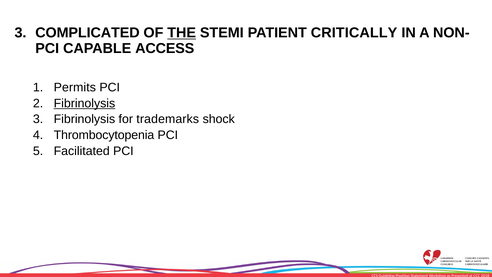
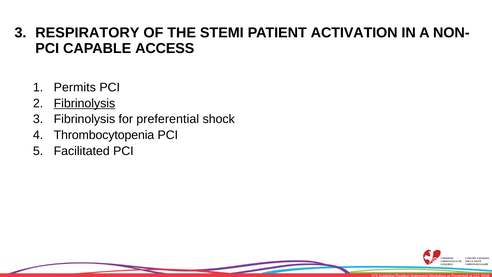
COMPLICATED: COMPLICATED -> RESPIRATORY
THE underline: present -> none
CRITICALLY: CRITICALLY -> ACTIVATION
trademarks: trademarks -> preferential
